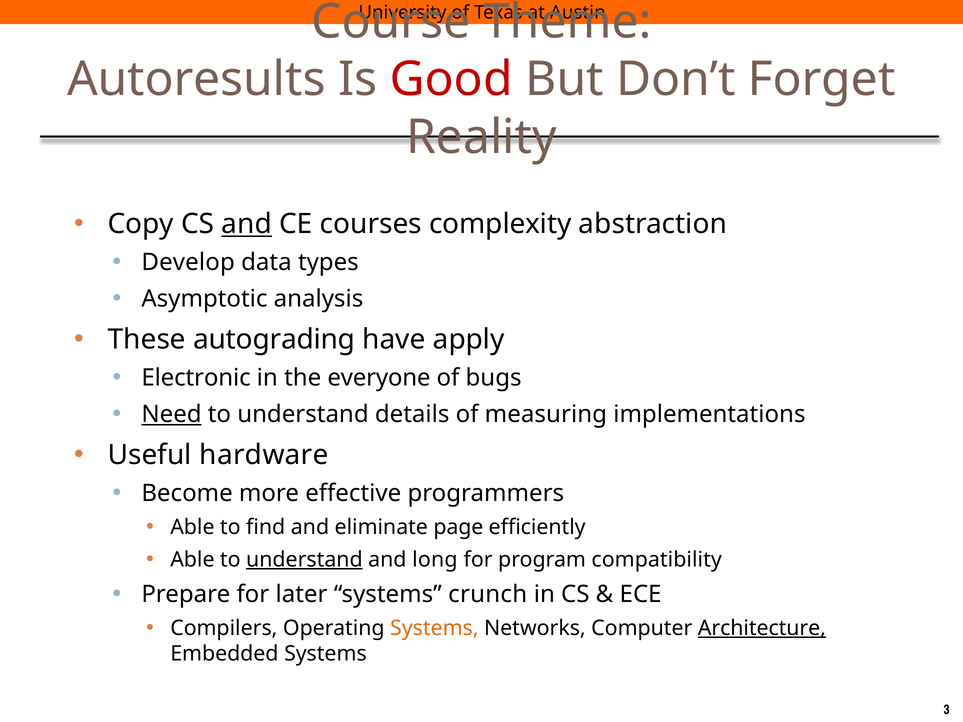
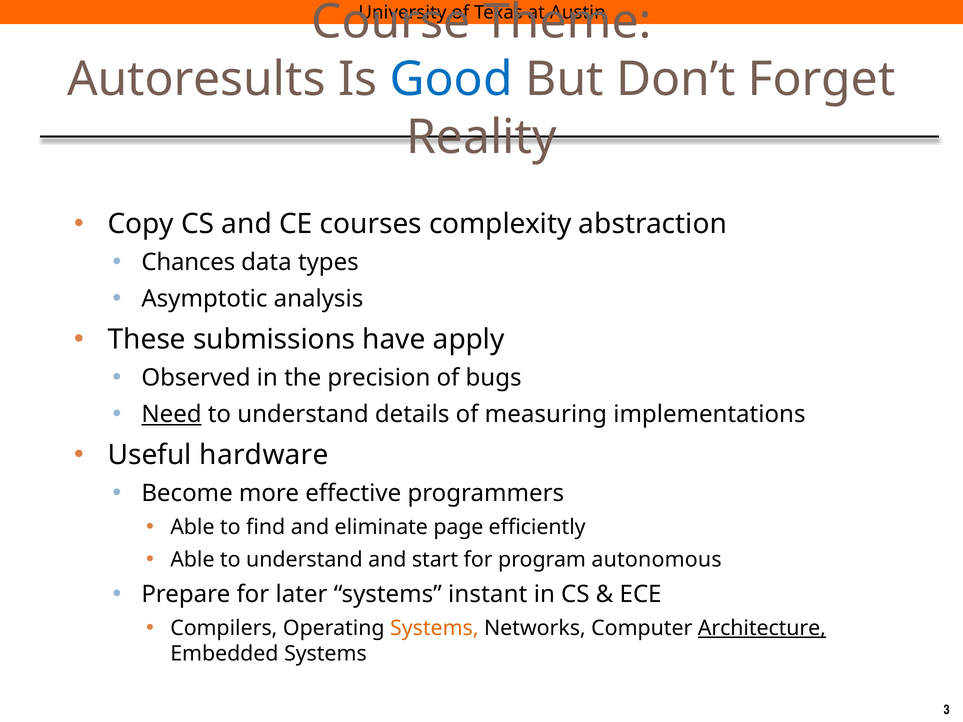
Good colour: red -> blue
and at (247, 224) underline: present -> none
Develop: Develop -> Chances
autograding: autograding -> submissions
Electronic: Electronic -> Observed
everyone: everyone -> precision
understand at (304, 560) underline: present -> none
long: long -> start
compatibility: compatibility -> autonomous
crunch: crunch -> instant
